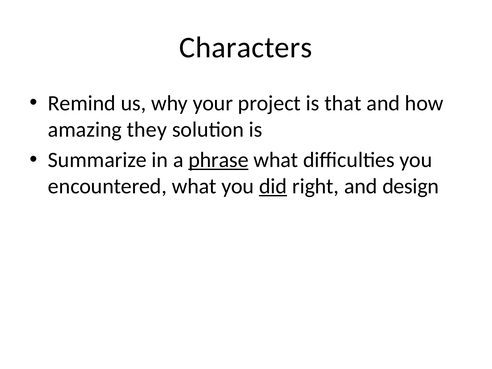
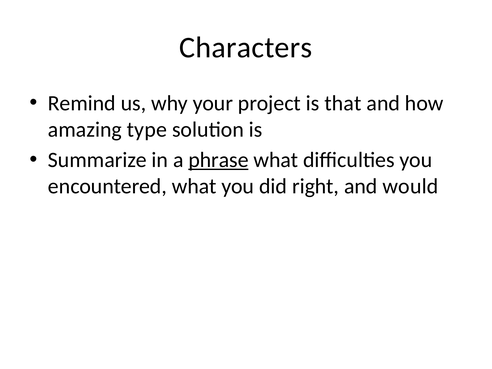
they: they -> type
did underline: present -> none
design: design -> would
